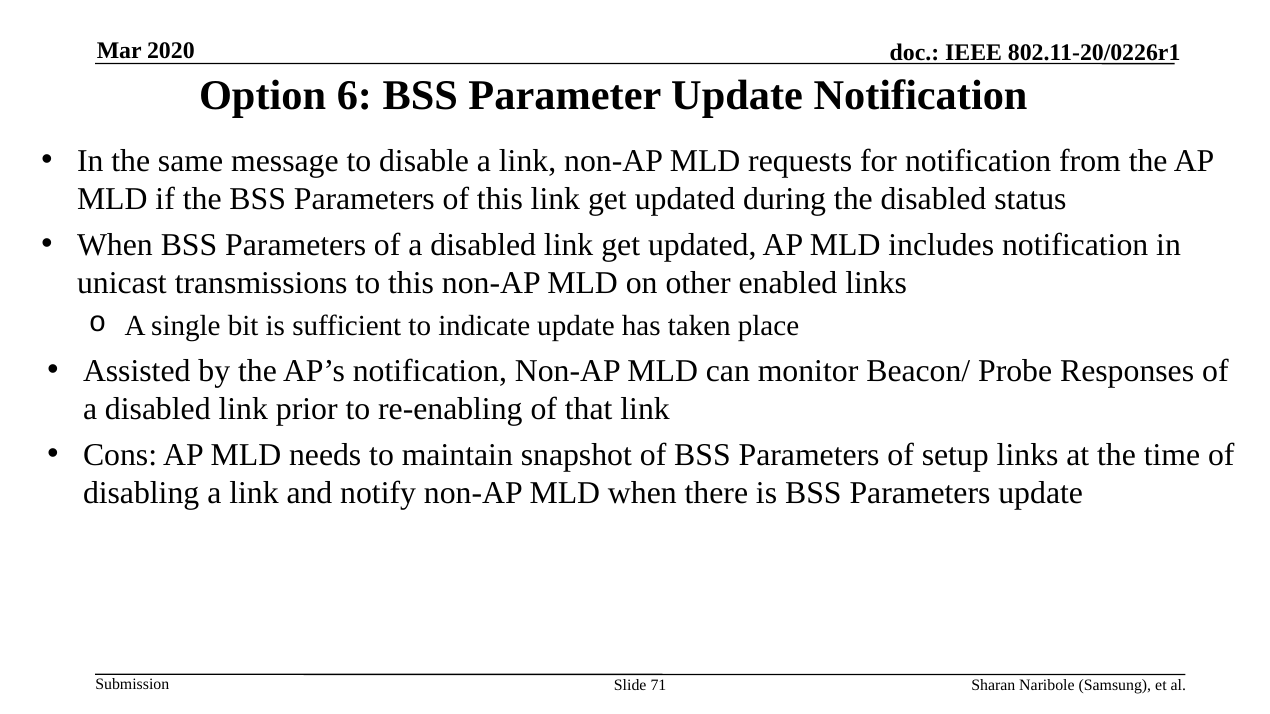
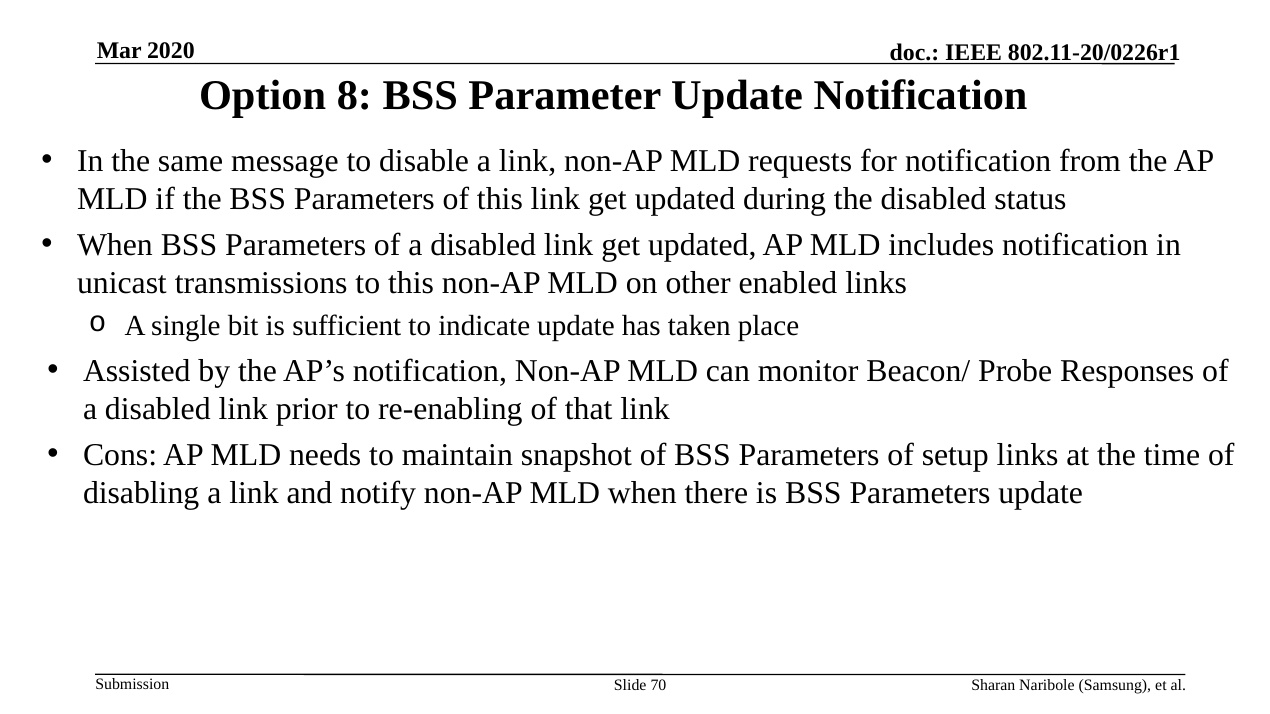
6: 6 -> 8
71: 71 -> 70
